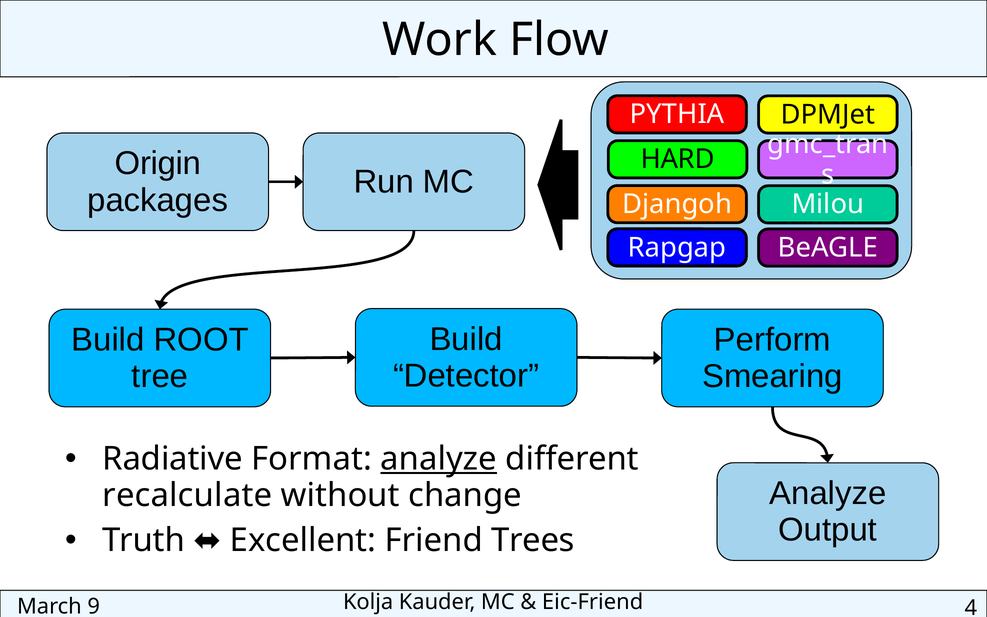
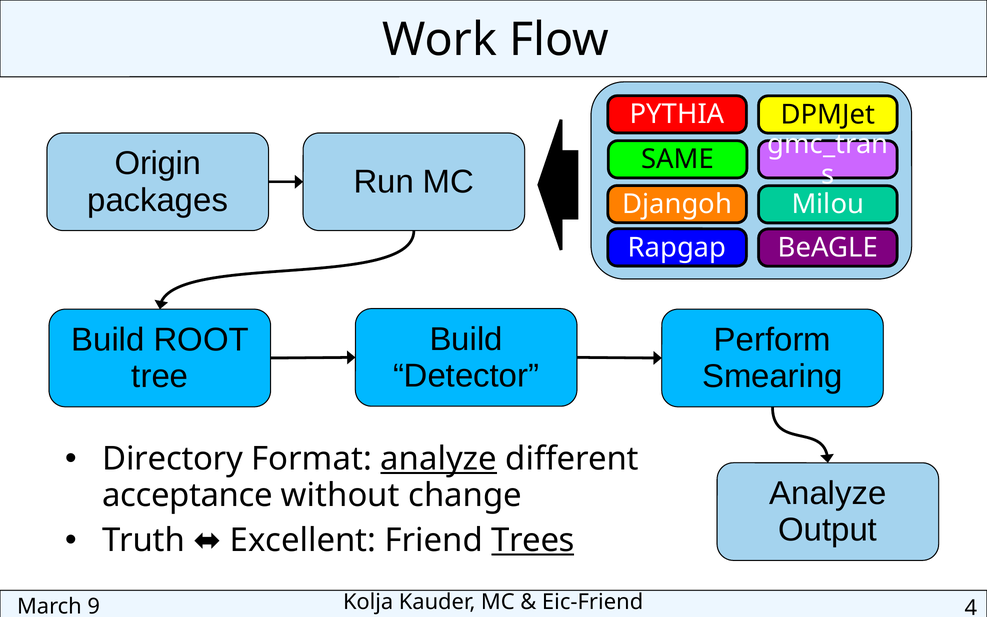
HARD: HARD -> SAME
Radiative: Radiative -> Directory
recalculate: recalculate -> acceptance
Trees underline: none -> present
